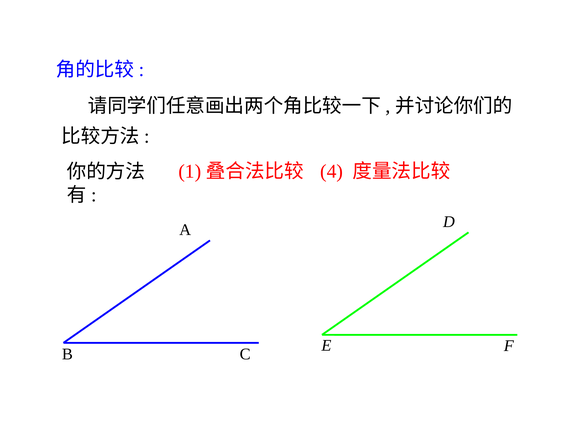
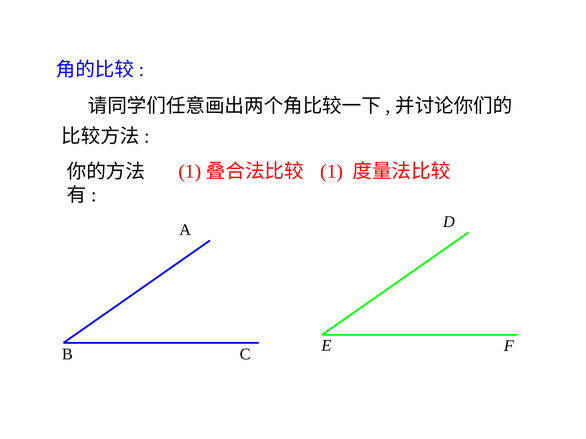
4: 4 -> 1
